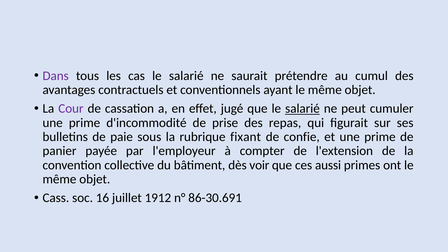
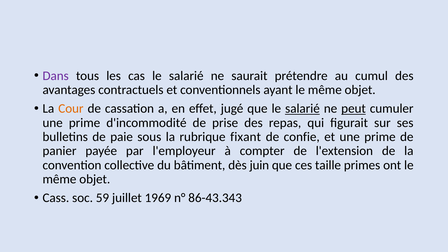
Cour colour: purple -> orange
peut underline: none -> present
voir: voir -> juin
aussi: aussi -> taille
16: 16 -> 59
1912: 1912 -> 1969
86-30.691: 86-30.691 -> 86-43.343
